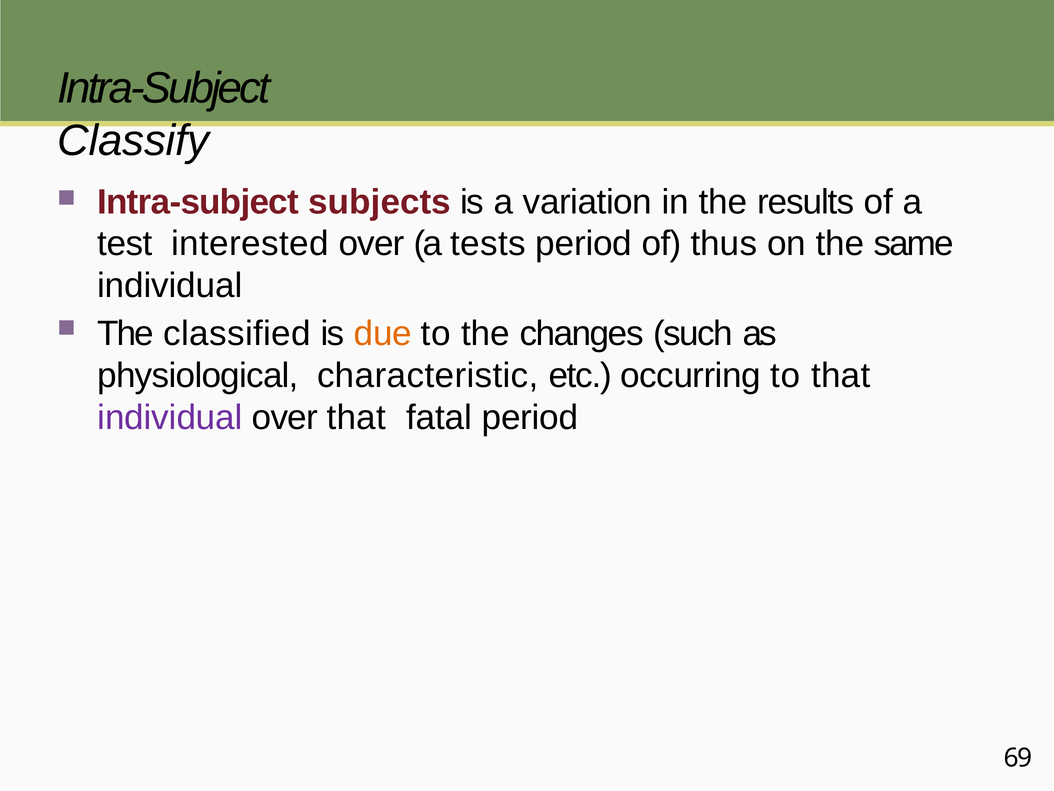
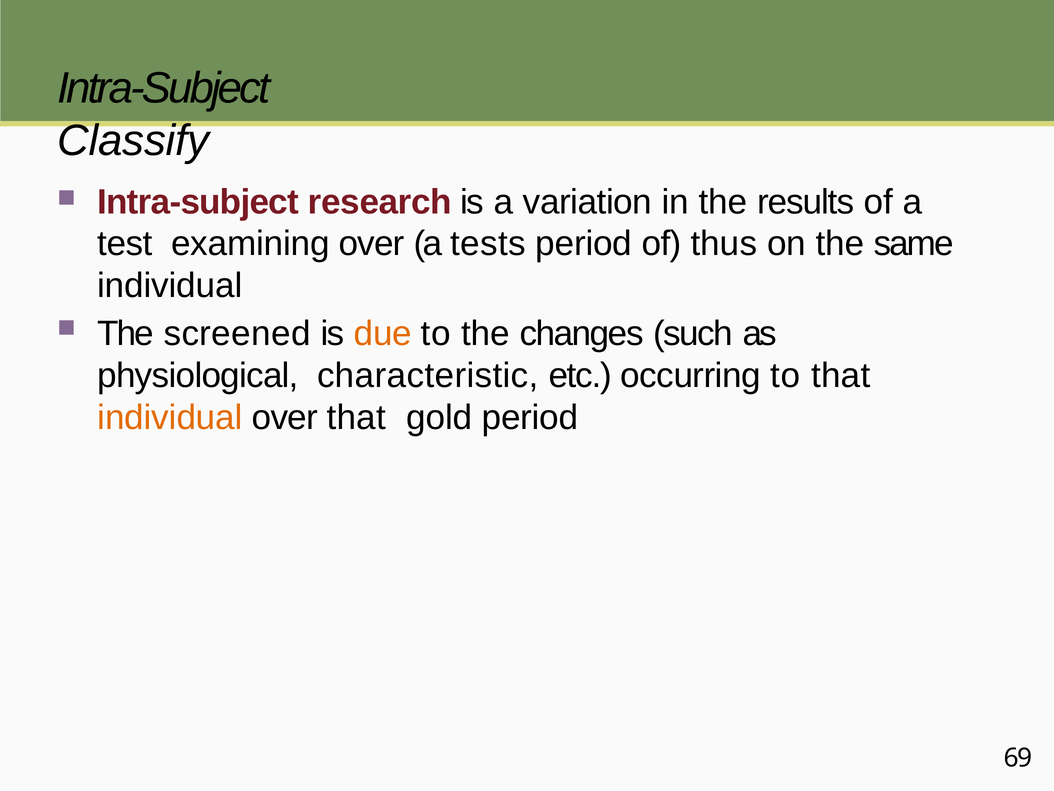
subjects: subjects -> research
interested: interested -> examining
classified: classified -> screened
individual at (170, 418) colour: purple -> orange
fatal: fatal -> gold
